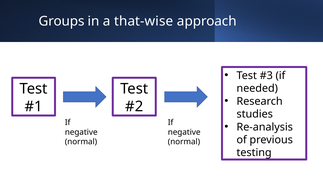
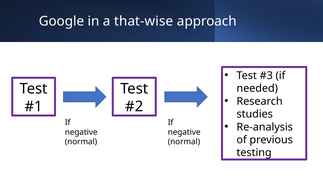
Groups: Groups -> Google
